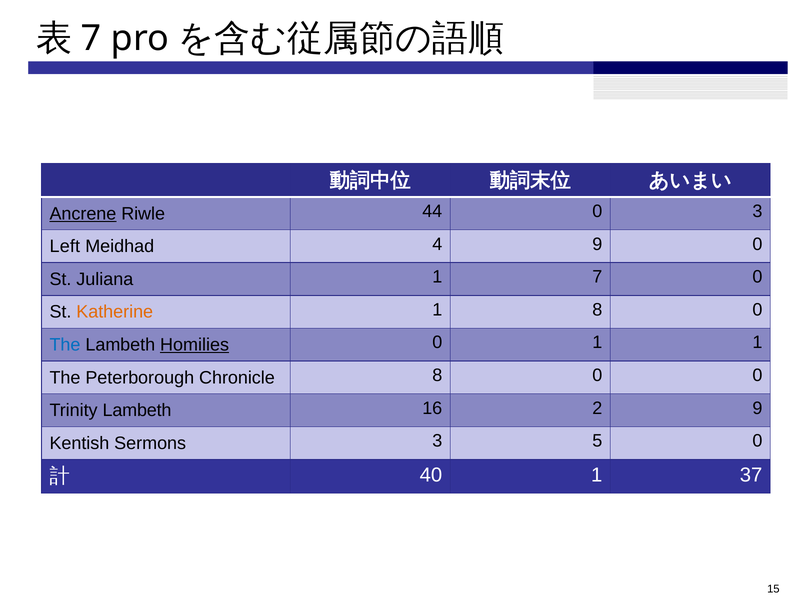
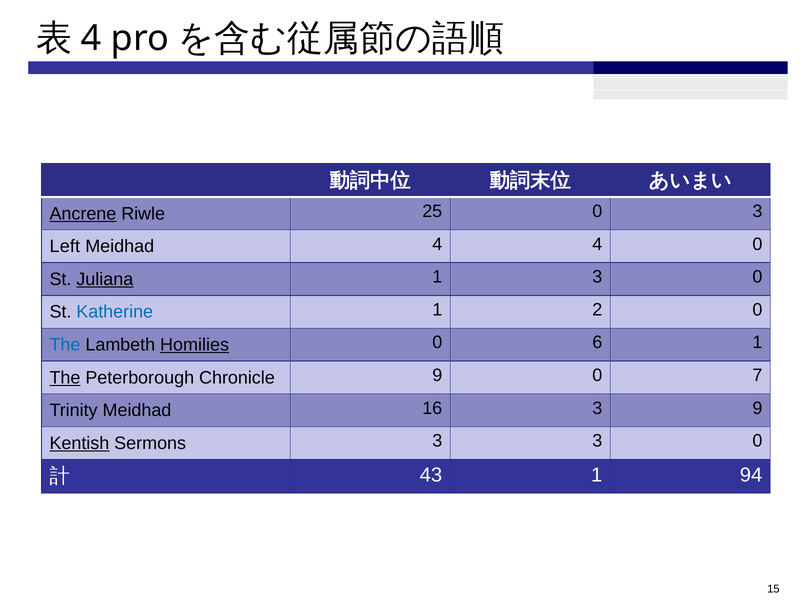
7 at (91, 38): 7 -> 4
44: 44 -> 25
4 9: 9 -> 4
Juliana underline: none -> present
1 7: 7 -> 3
Katherine colour: orange -> blue
1 8: 8 -> 2
0 1: 1 -> 6
The at (65, 378) underline: none -> present
Chronicle 8: 8 -> 9
0 0: 0 -> 7
Trinity Lambeth: Lambeth -> Meidhad
16 2: 2 -> 3
Kentish underline: none -> present
3 5: 5 -> 3
40: 40 -> 43
37: 37 -> 94
